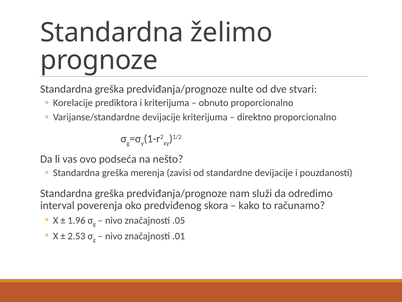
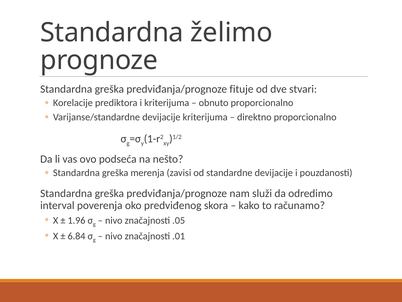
nulte: nulte -> fituje
2.53: 2.53 -> 6.84
